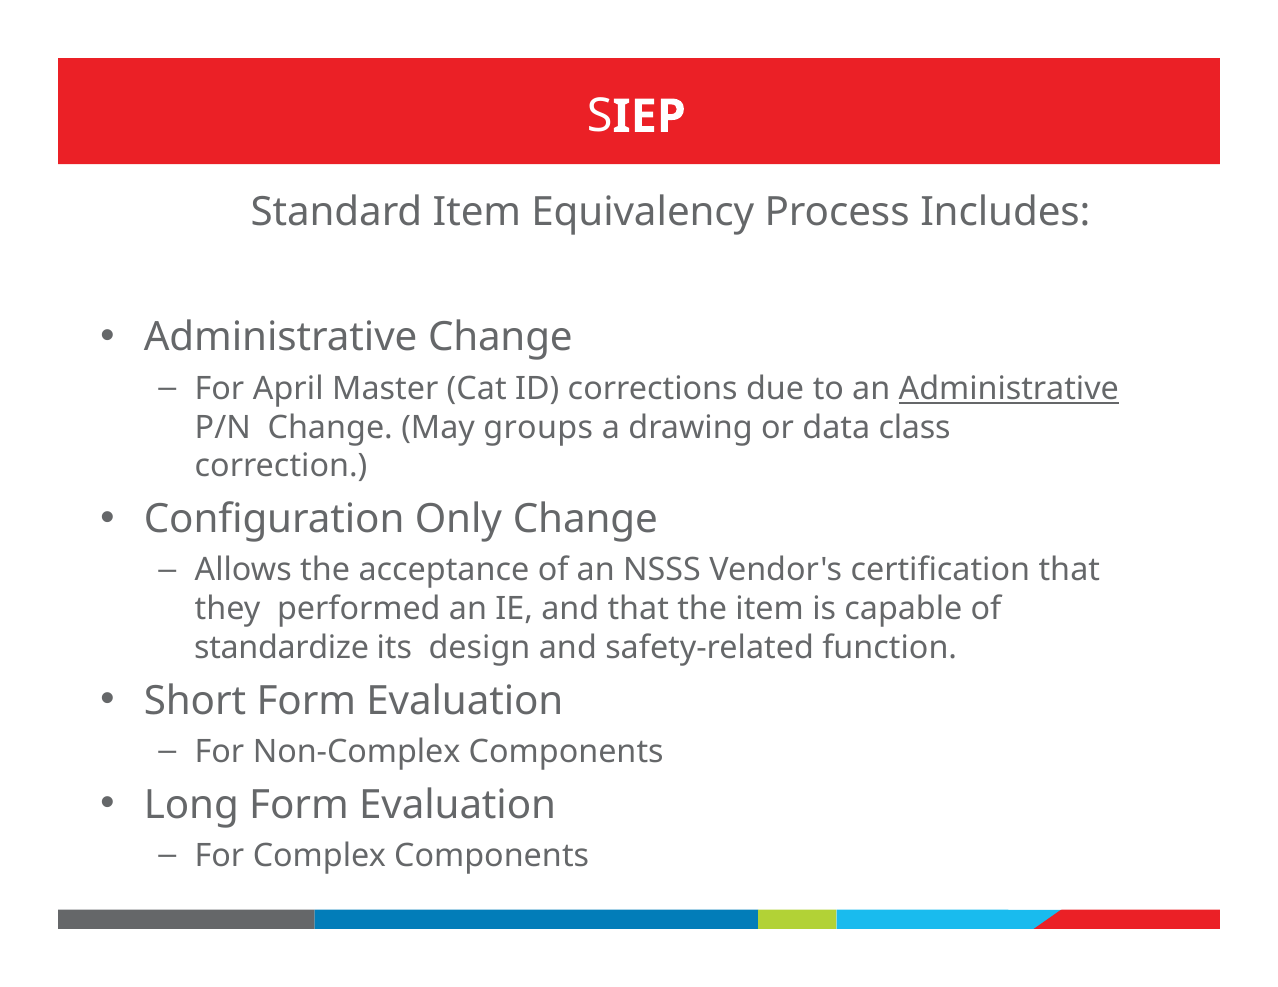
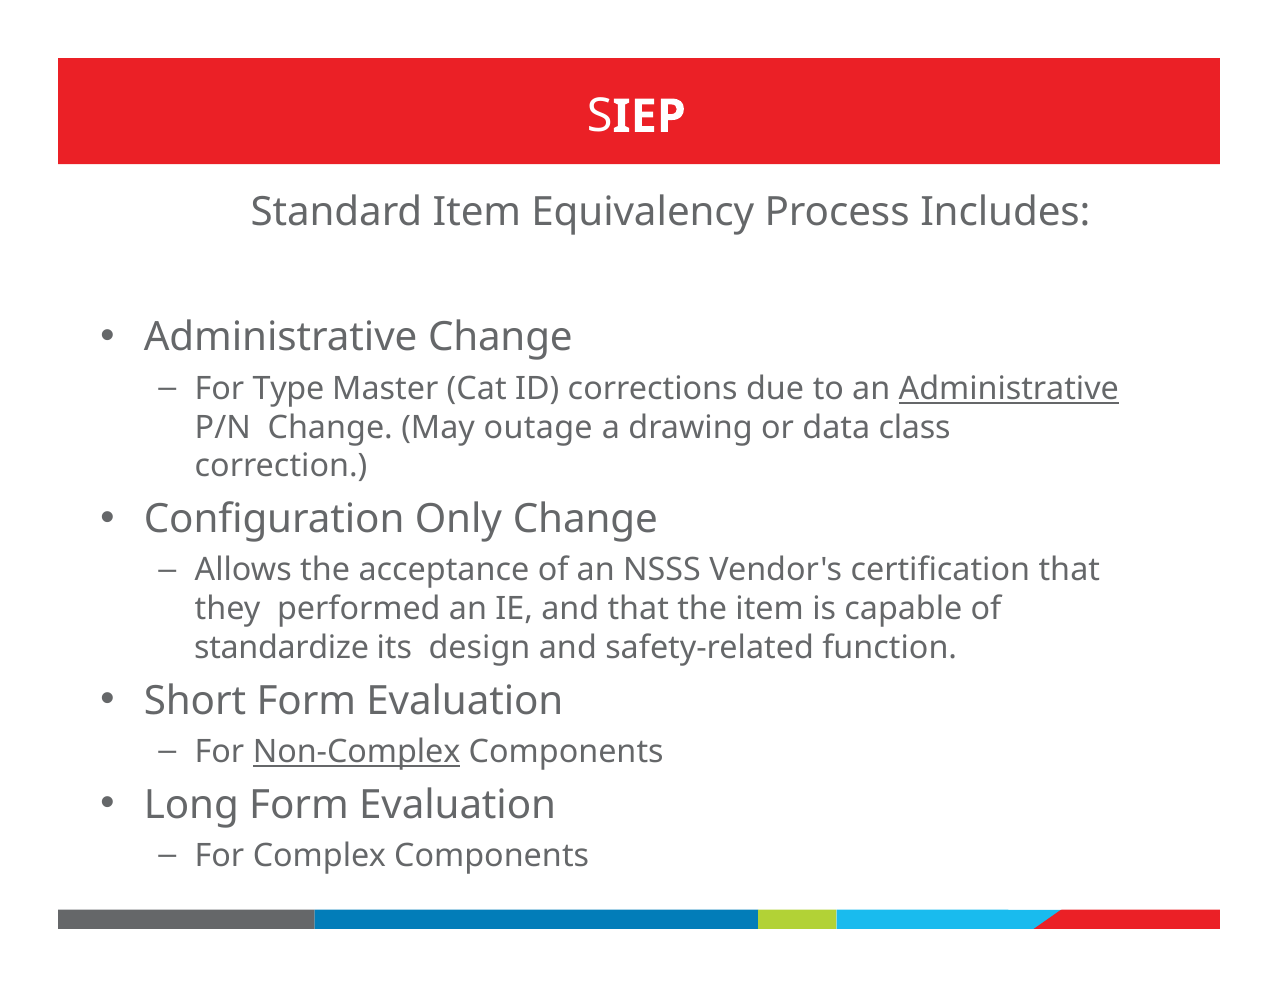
April: April -> Type
groups: groups -> outage
Non-Complex underline: none -> present
